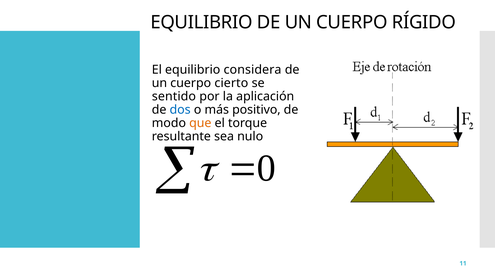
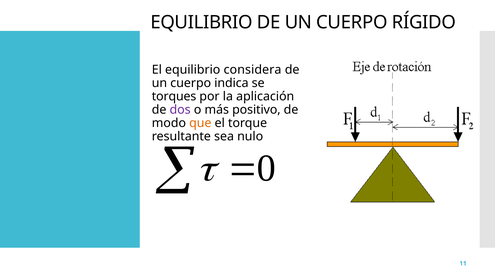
cierto: cierto -> indica
sentido: sentido -> torques
dos colour: blue -> purple
